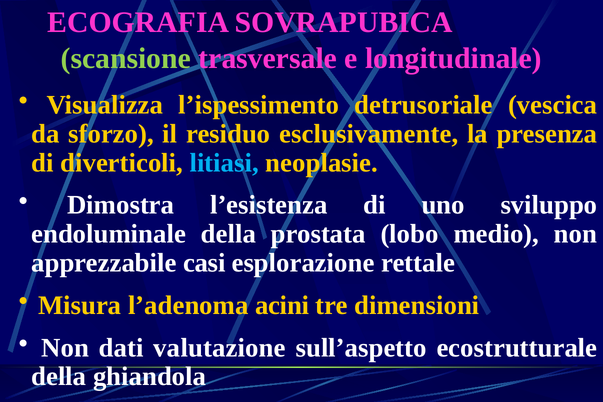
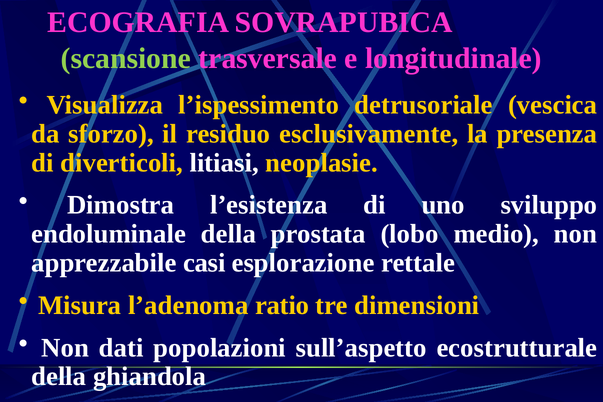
litiasi colour: light blue -> white
acini: acini -> ratio
valutazione: valutazione -> popolazioni
